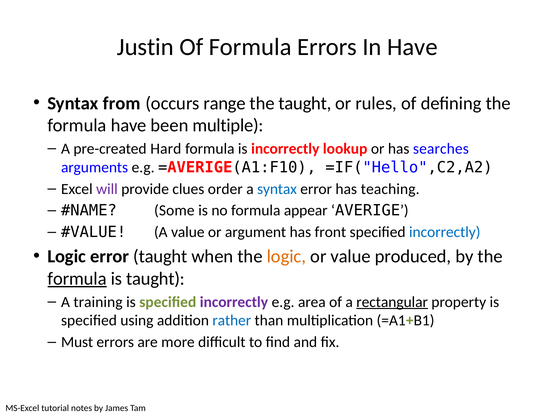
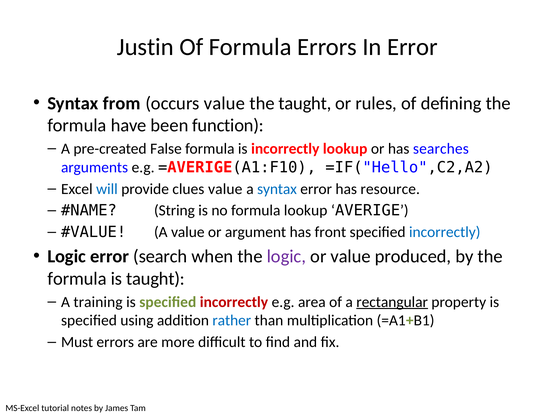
In Have: Have -> Error
occurs range: range -> value
multiple: multiple -> function
Hard: Hard -> False
will colour: purple -> blue
clues order: order -> value
teaching: teaching -> resource
Some: Some -> String
formula appear: appear -> lookup
error taught: taught -> search
logic at (286, 256) colour: orange -> purple
formula at (77, 278) underline: present -> none
incorrectly at (234, 301) colour: purple -> red
